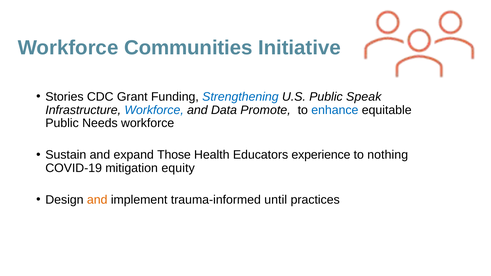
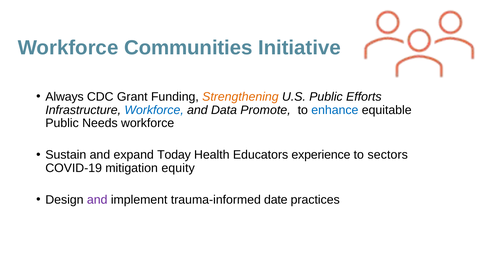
Stories: Stories -> Always
Strengthening colour: blue -> orange
Speak: Speak -> Efforts
Those: Those -> Today
nothing: nothing -> sectors
and at (97, 200) colour: orange -> purple
until: until -> date
